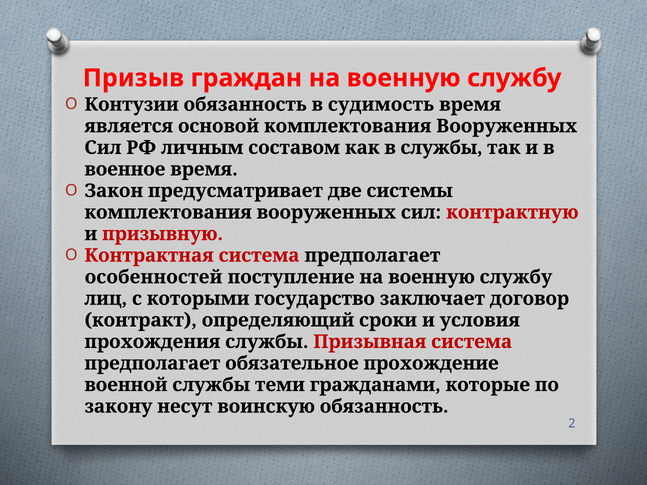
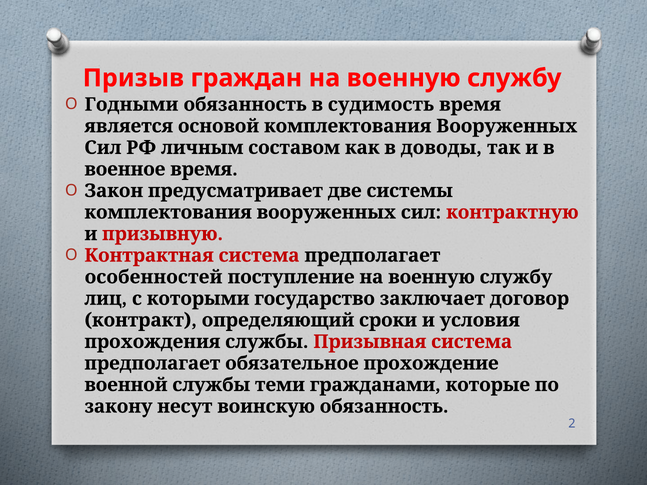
Контузии: Контузии -> Годными
в службы: службы -> доводы
